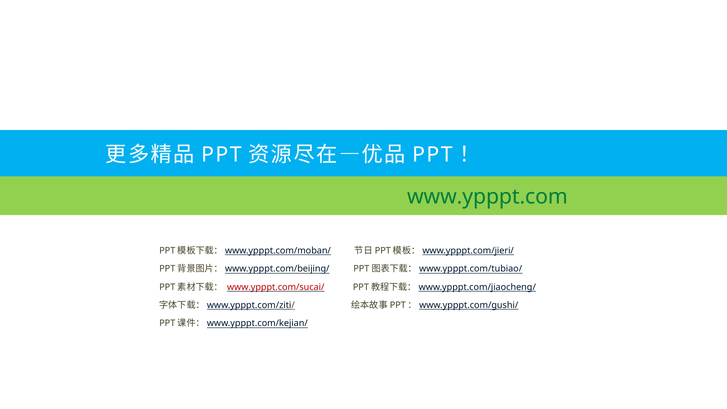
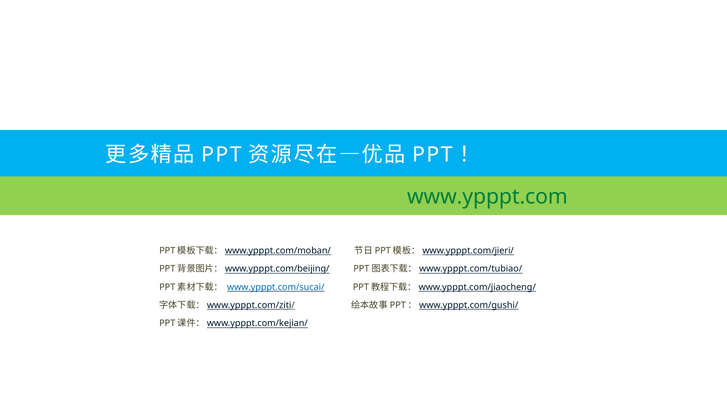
www.ypppt.com/sucai/ colour: red -> blue
